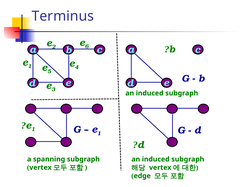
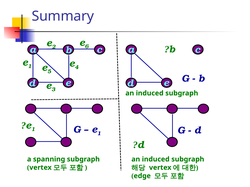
Terminus: Terminus -> Summary
